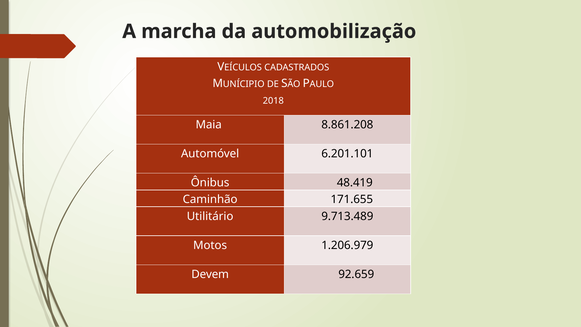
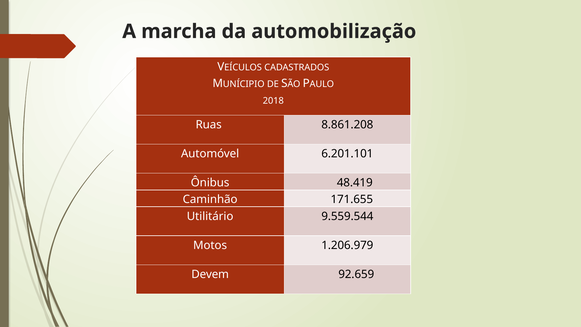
Maia: Maia -> Ruas
9.713.489: 9.713.489 -> 9.559.544
